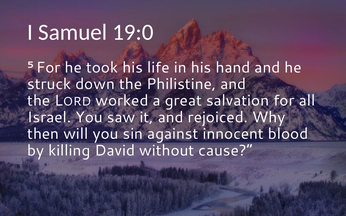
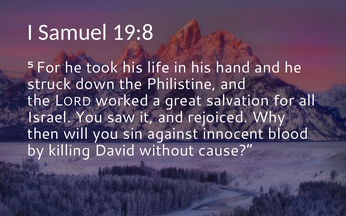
19:0: 19:0 -> 19:8
